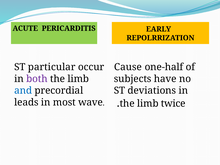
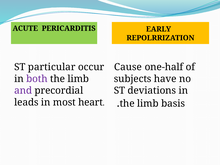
and colour: blue -> purple
wave: wave -> heart
twice: twice -> basis
